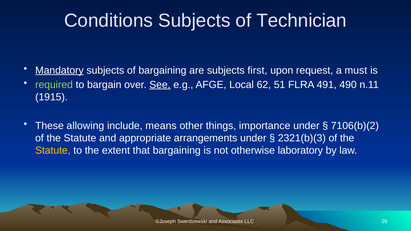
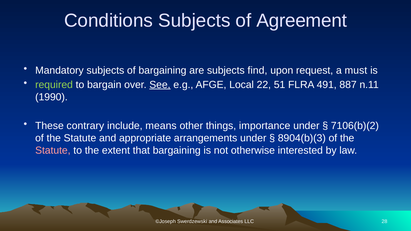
Technician: Technician -> Agreement
Mandatory underline: present -> none
first: first -> find
62: 62 -> 22
490: 490 -> 887
1915: 1915 -> 1990
allowing: allowing -> contrary
2321(b)(3: 2321(b)(3 -> 8904(b)(3
Statute at (53, 150) colour: yellow -> pink
laboratory: laboratory -> interested
